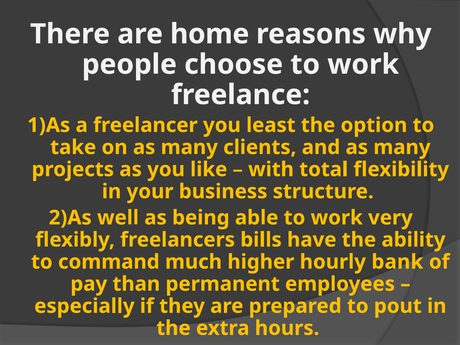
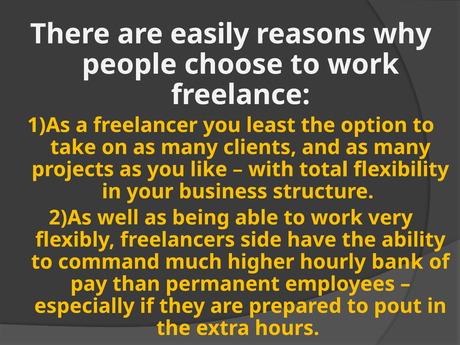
home: home -> easily
bills: bills -> side
